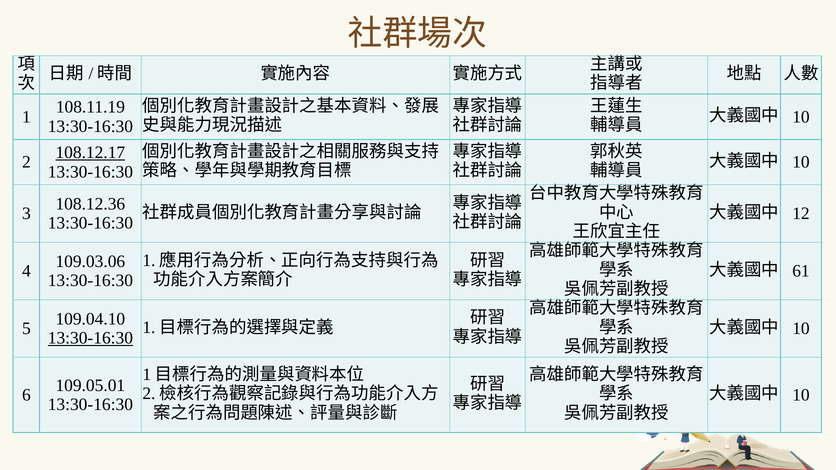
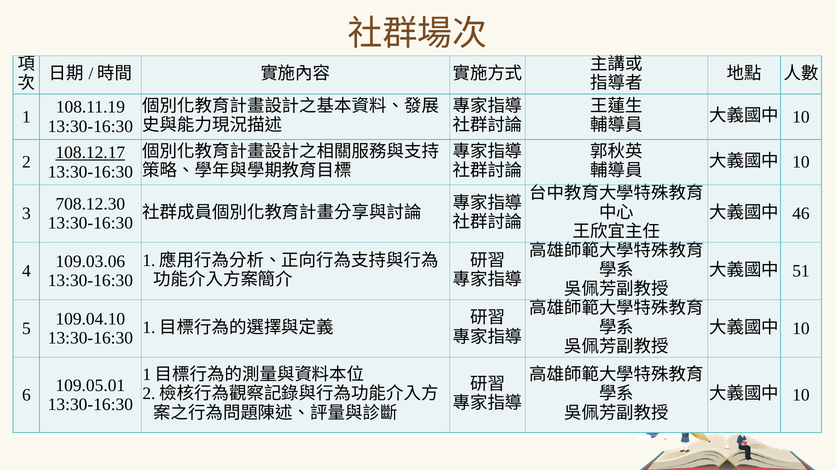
108.12.36: 108.12.36 -> 708.12.30
12: 12 -> 46
61: 61 -> 51
13:30-16:30 at (90, 338) underline: present -> none
